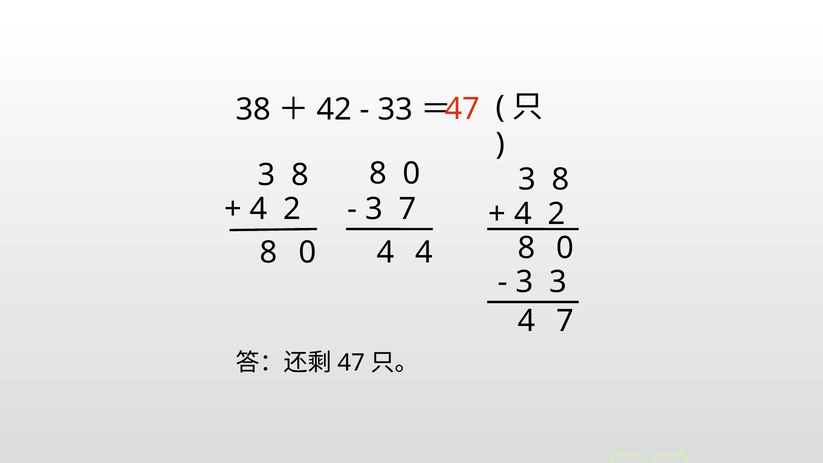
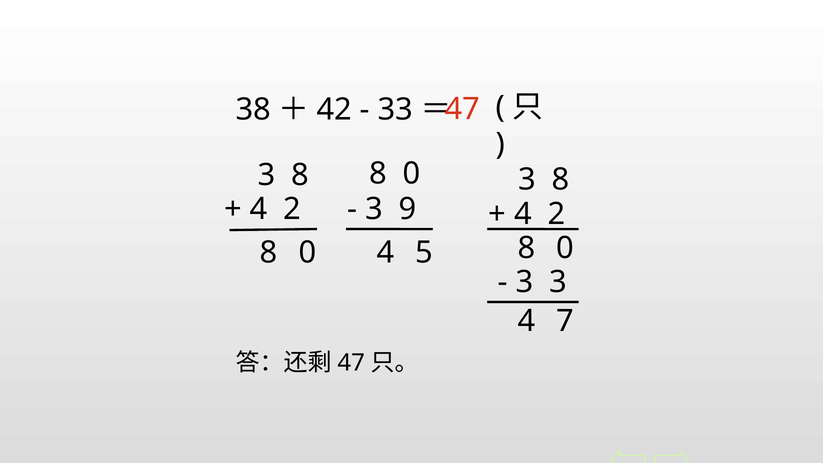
3 7: 7 -> 9
4 4: 4 -> 5
